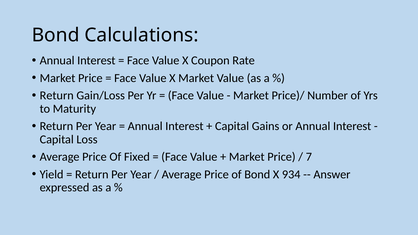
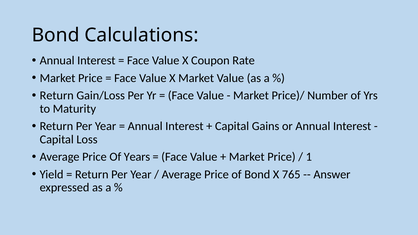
Fixed: Fixed -> Years
7: 7 -> 1
934: 934 -> 765
